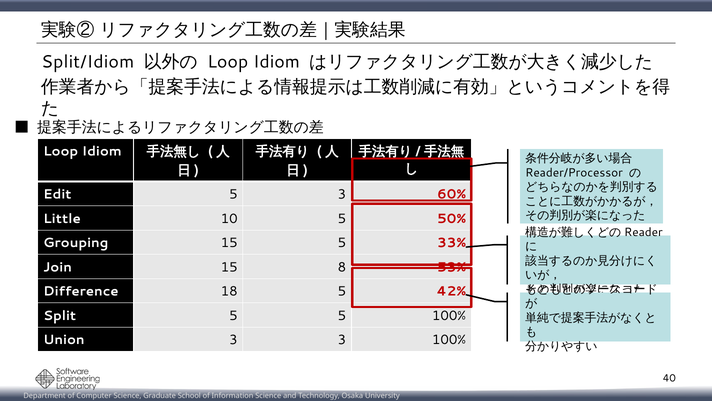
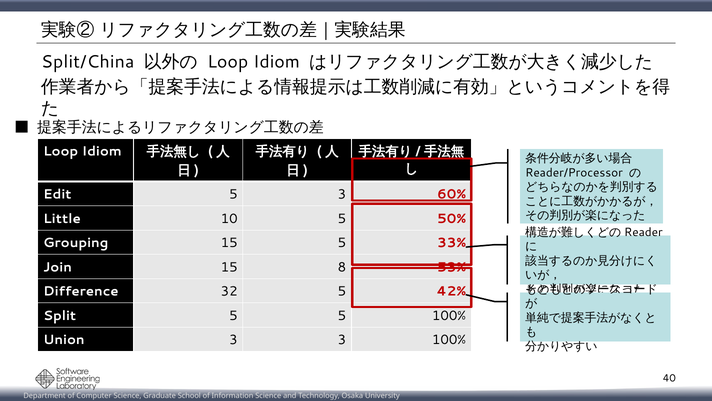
Split/Idiom: Split/Idiom -> Split/China
18: 18 -> 32
